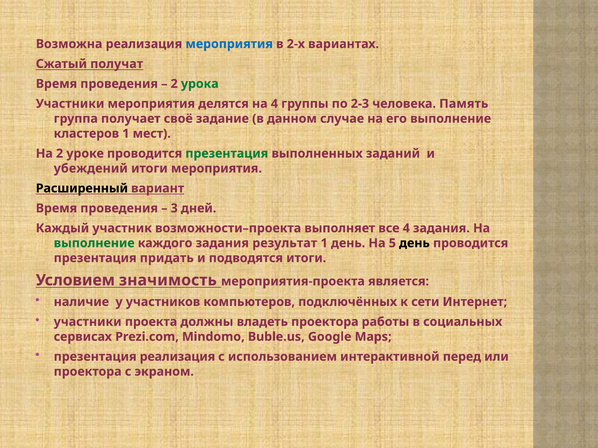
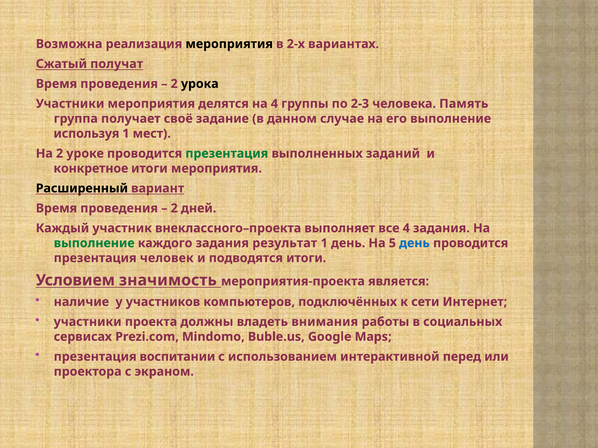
мероприятия at (229, 44) colour: blue -> black
урока colour: green -> black
кластеров: кластеров -> используя
убеждений: убеждений -> конкретное
3 at (174, 208): 3 -> 2
возможности–проекта: возможности–проекта -> внеклассного–проекта
день at (414, 243) colour: black -> blue
придать: придать -> человек
владеть проектора: проектора -> внимания
презентация реализация: реализация -> воспитании
